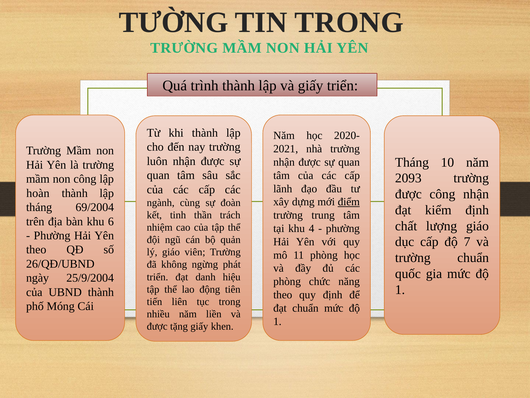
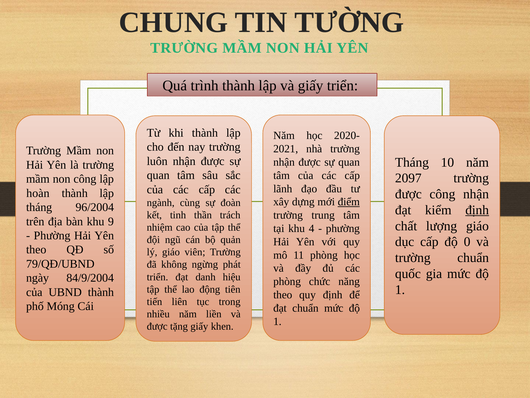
TƯỜNG: TƯỜNG -> CHUNG
TIN TRONG: TRONG -> TƯỜNG
2093: 2093 -> 2097
69/2004: 69/2004 -> 96/2004
định at (477, 210) underline: none -> present
6: 6 -> 9
7: 7 -> 0
26/QĐ/UBND: 26/QĐ/UBND -> 79/QĐ/UBND
25/9/2004: 25/9/2004 -> 84/9/2004
